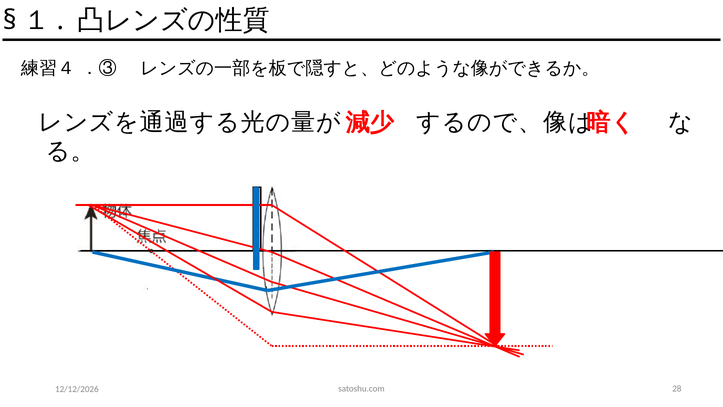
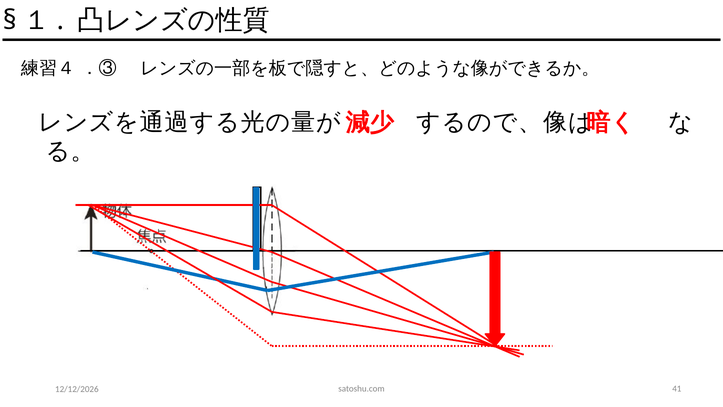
28: 28 -> 41
